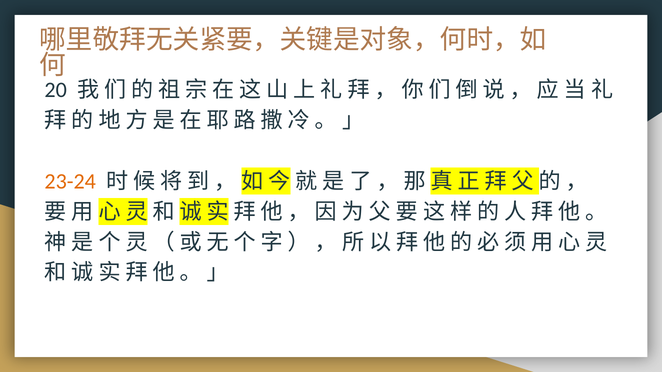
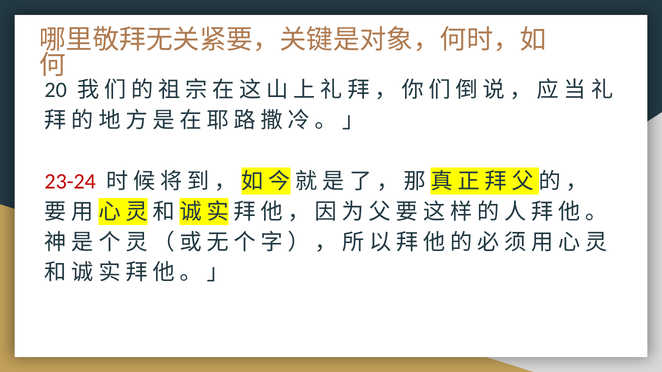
23-24 colour: orange -> red
